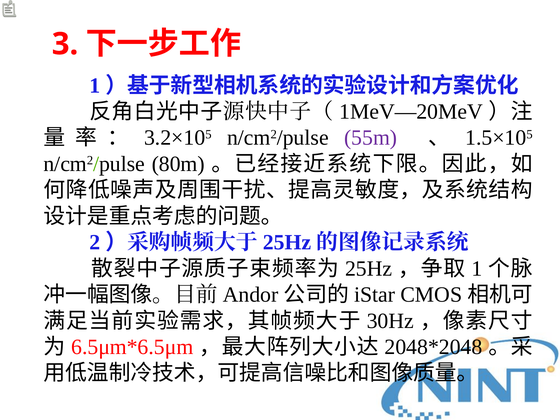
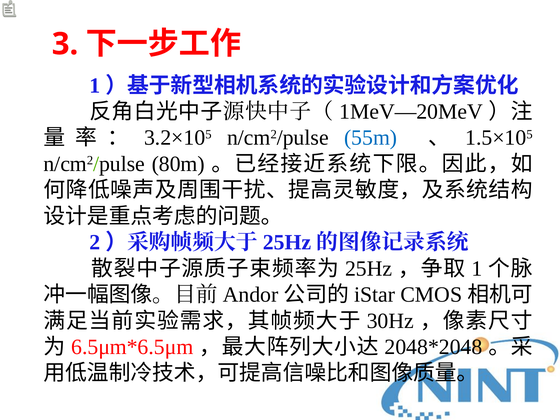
55m colour: purple -> blue
